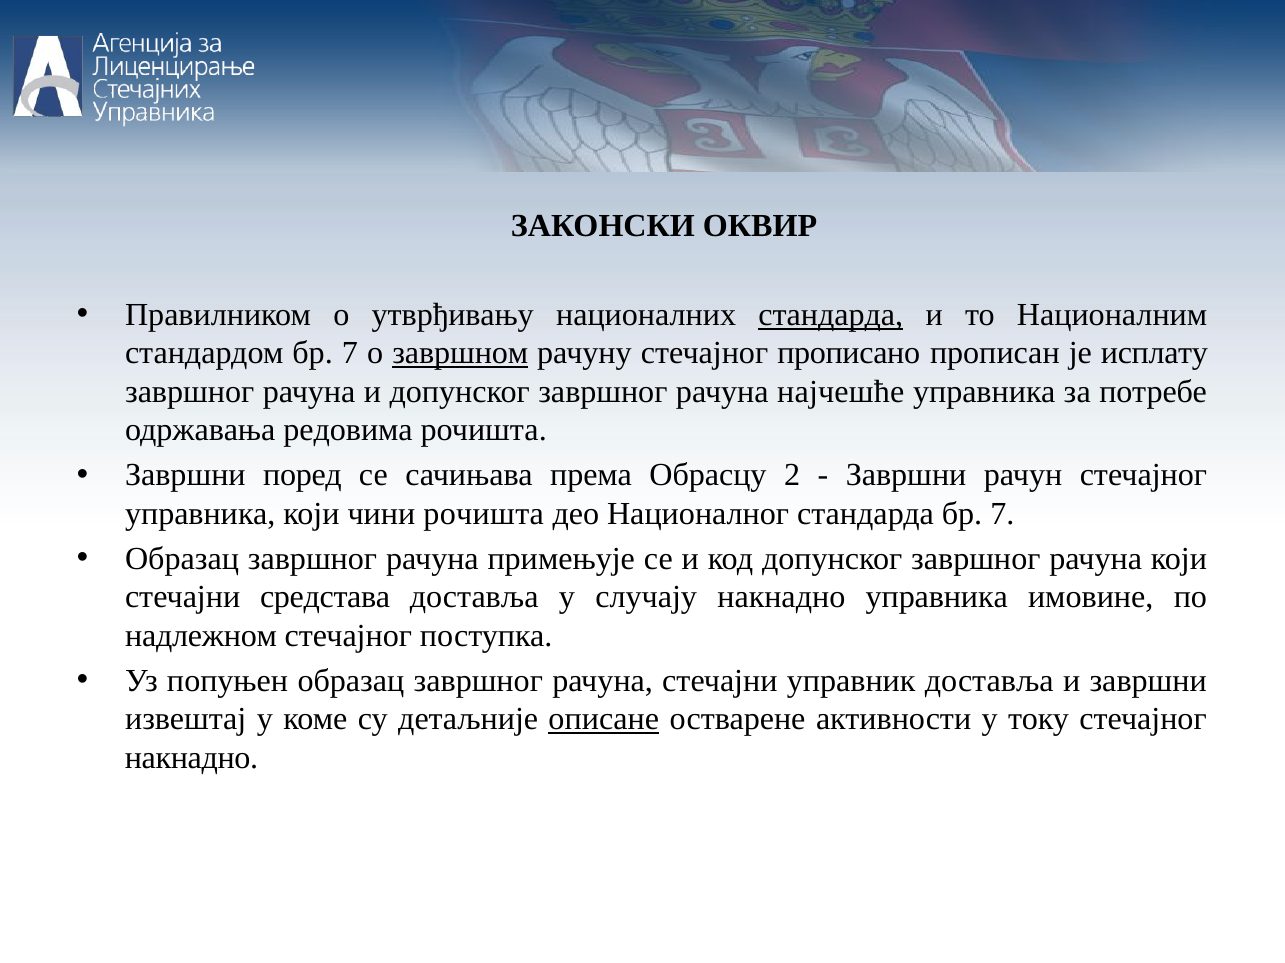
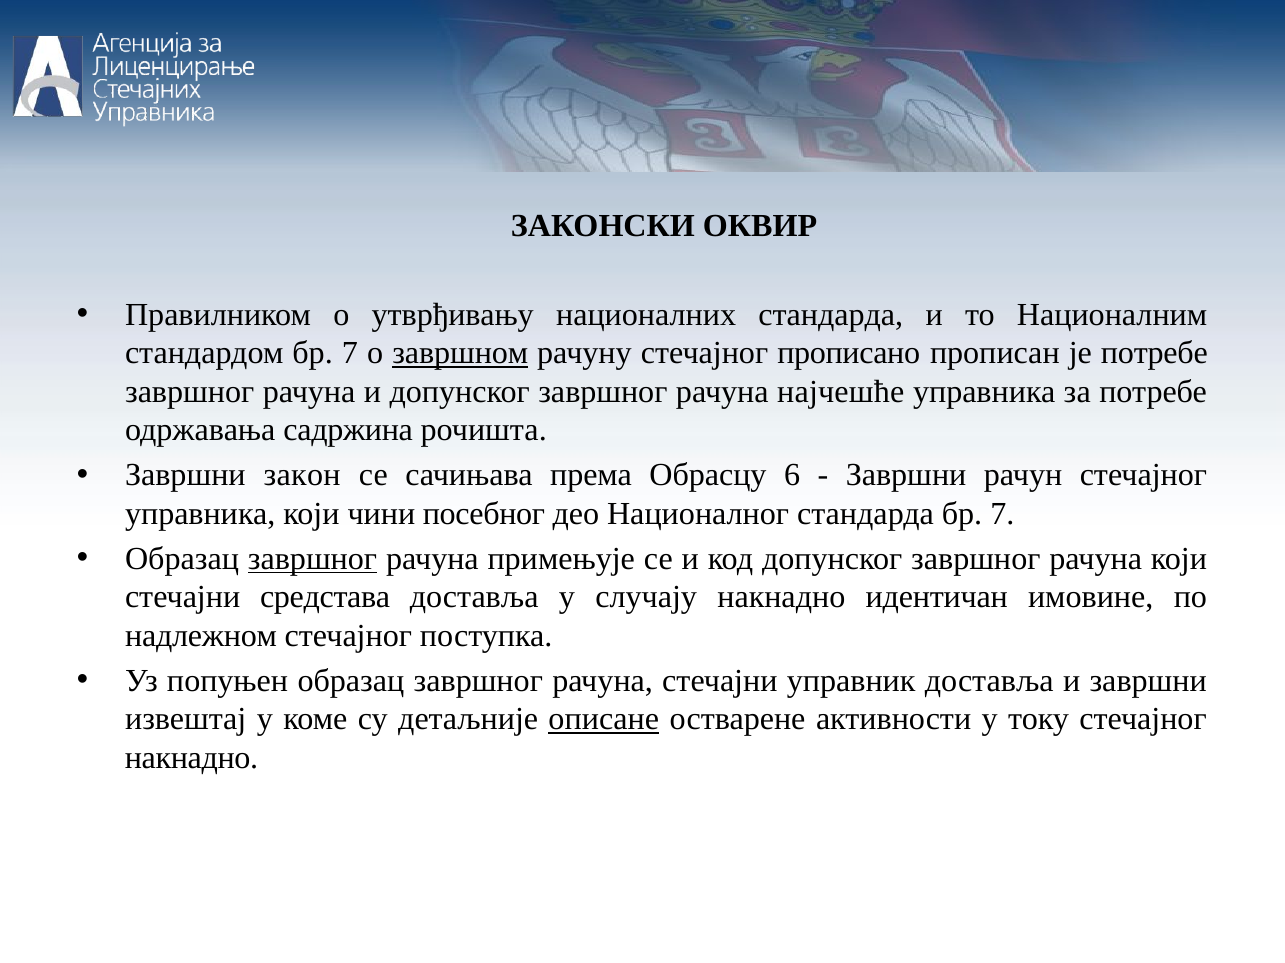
стандарда at (831, 315) underline: present -> none
је исплату: исплату -> потребе
редовима: редовима -> садржина
поред: поред -> закон
2: 2 -> 6
чини рочишта: рочишта -> посебног
завршног at (313, 559) underline: none -> present
накнадно управника: управника -> идентичан
